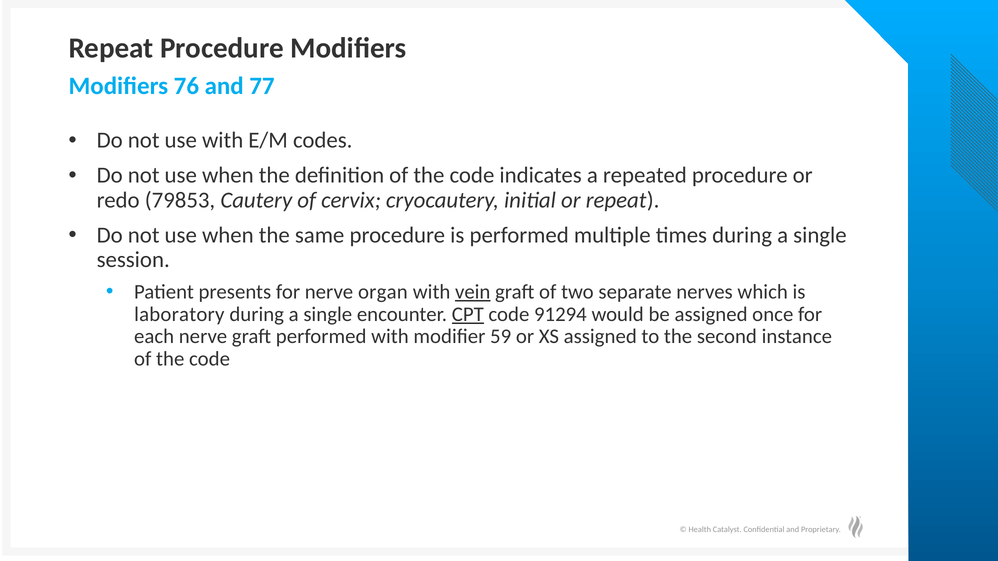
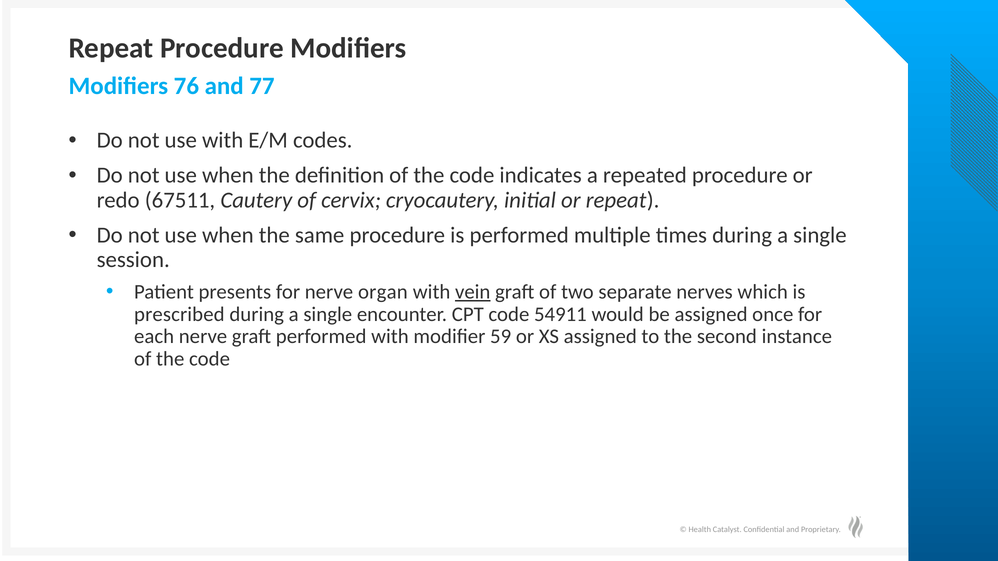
79853: 79853 -> 67511
laboratory: laboratory -> prescribed
CPT underline: present -> none
91294: 91294 -> 54911
